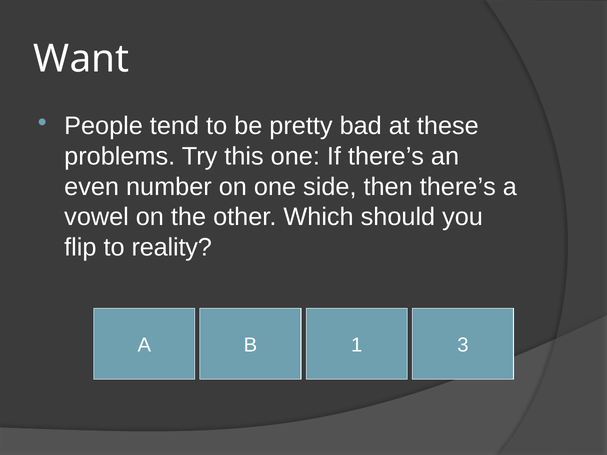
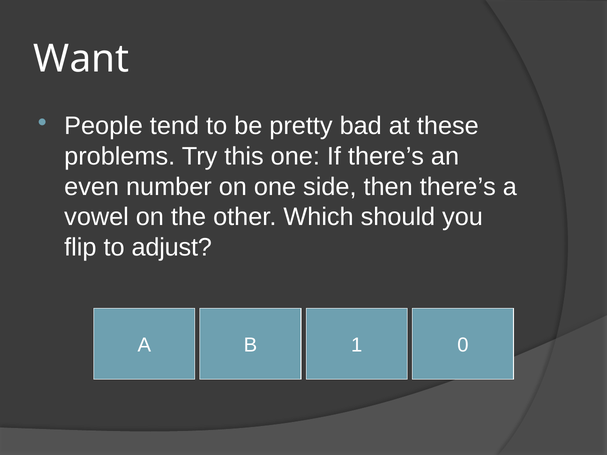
reality: reality -> adjust
3: 3 -> 0
